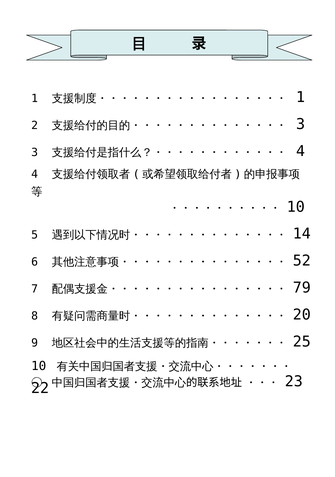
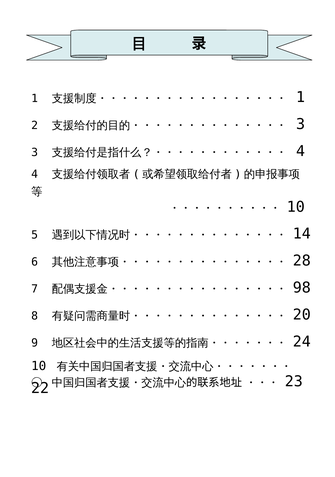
52: 52 -> 28
79: 79 -> 98
25: 25 -> 24
